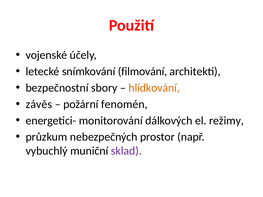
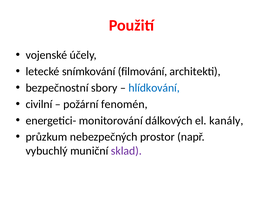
hlídkování colour: orange -> blue
závěs: závěs -> civilní
režimy: režimy -> kanály
